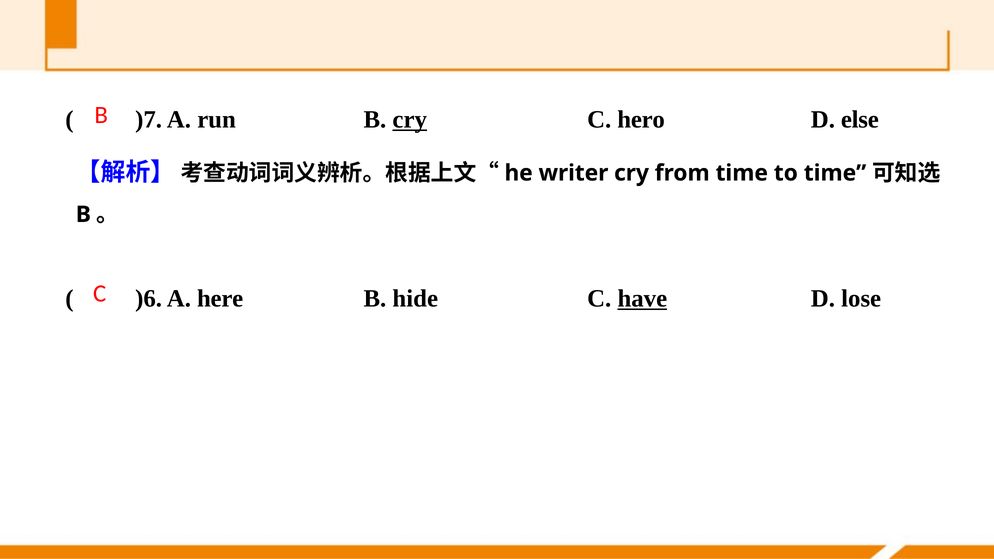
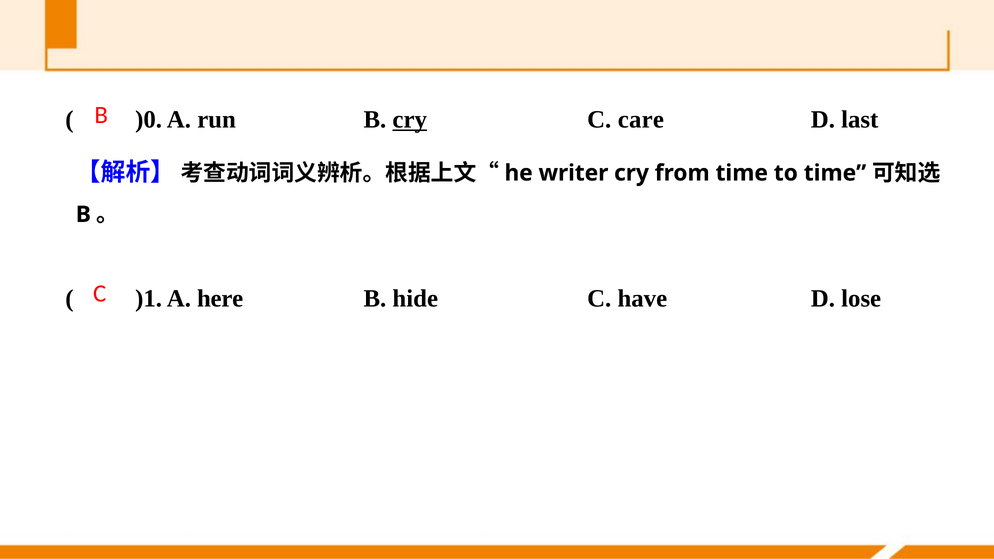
)7: )7 -> )0
hero: hero -> care
else: else -> last
)6: )6 -> )1
have underline: present -> none
